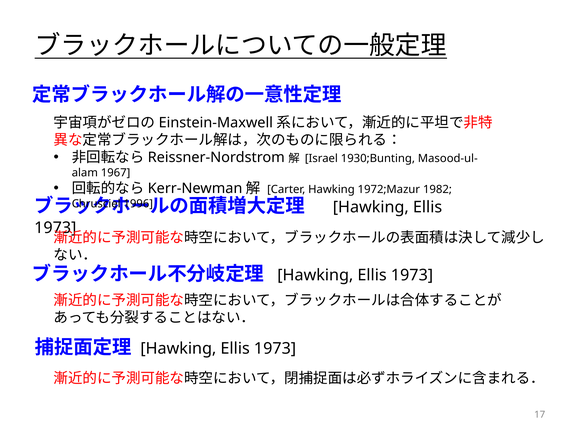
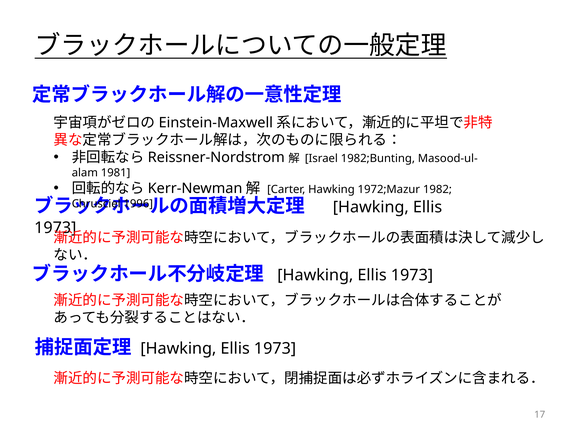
1930;Bunting: 1930;Bunting -> 1982;Bunting
1967: 1967 -> 1981
